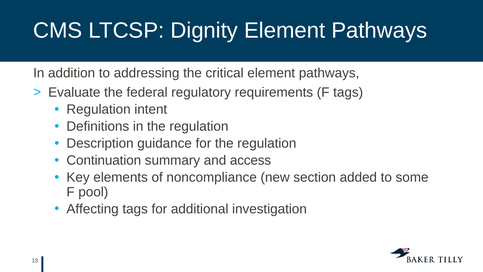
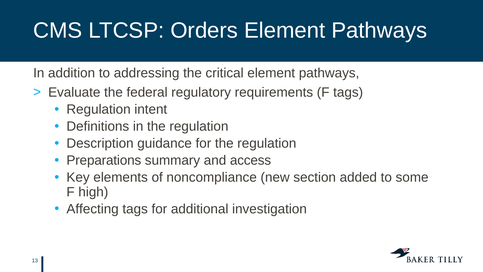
Dignity: Dignity -> Orders
Continuation: Continuation -> Preparations
pool: pool -> high
